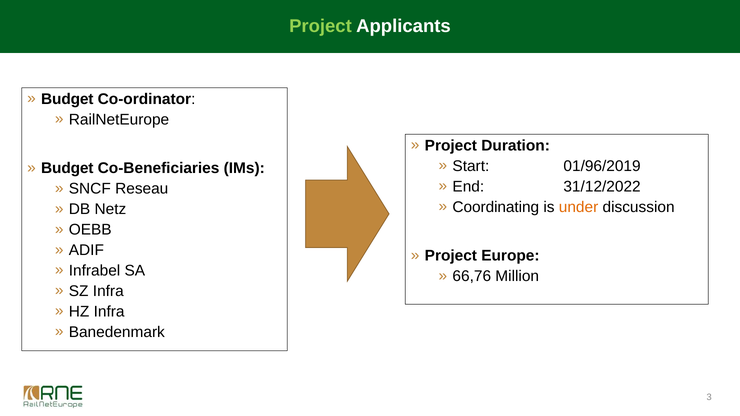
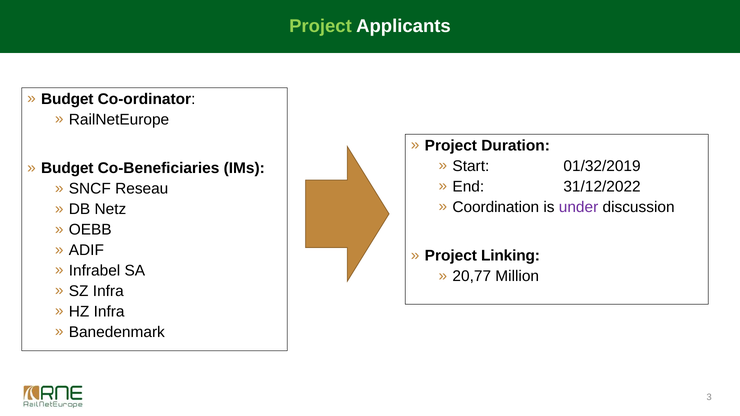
01/96/2019: 01/96/2019 -> 01/32/2019
Coordinating: Coordinating -> Coordination
under colour: orange -> purple
Europe: Europe -> Linking
66,76: 66,76 -> 20,77
